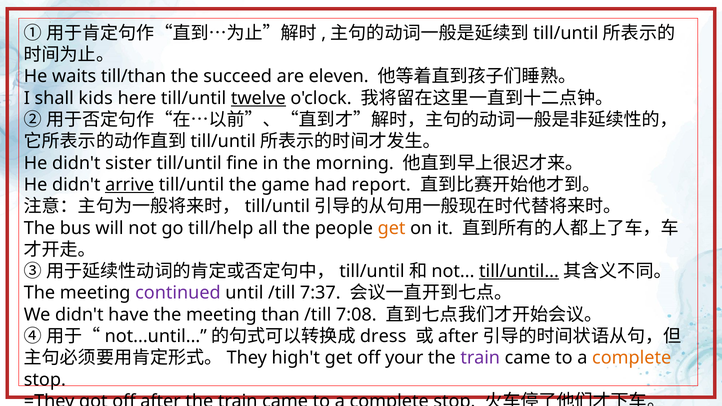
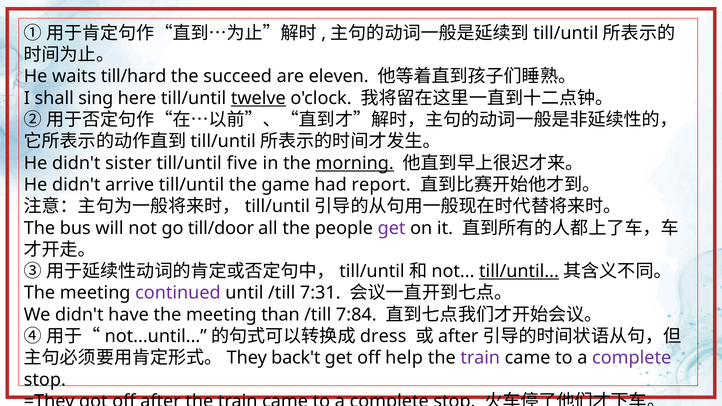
till/than: till/than -> till/hard
kids: kids -> sing
fine: fine -> five
morning underline: none -> present
arrive underline: present -> none
till/help: till/help -> till/door
get at (392, 228) colour: orange -> purple
7:37: 7:37 -> 7:31
7:08: 7:08 -> 7:84
high't: high't -> back't
your: your -> help
complete at (632, 358) colour: orange -> purple
